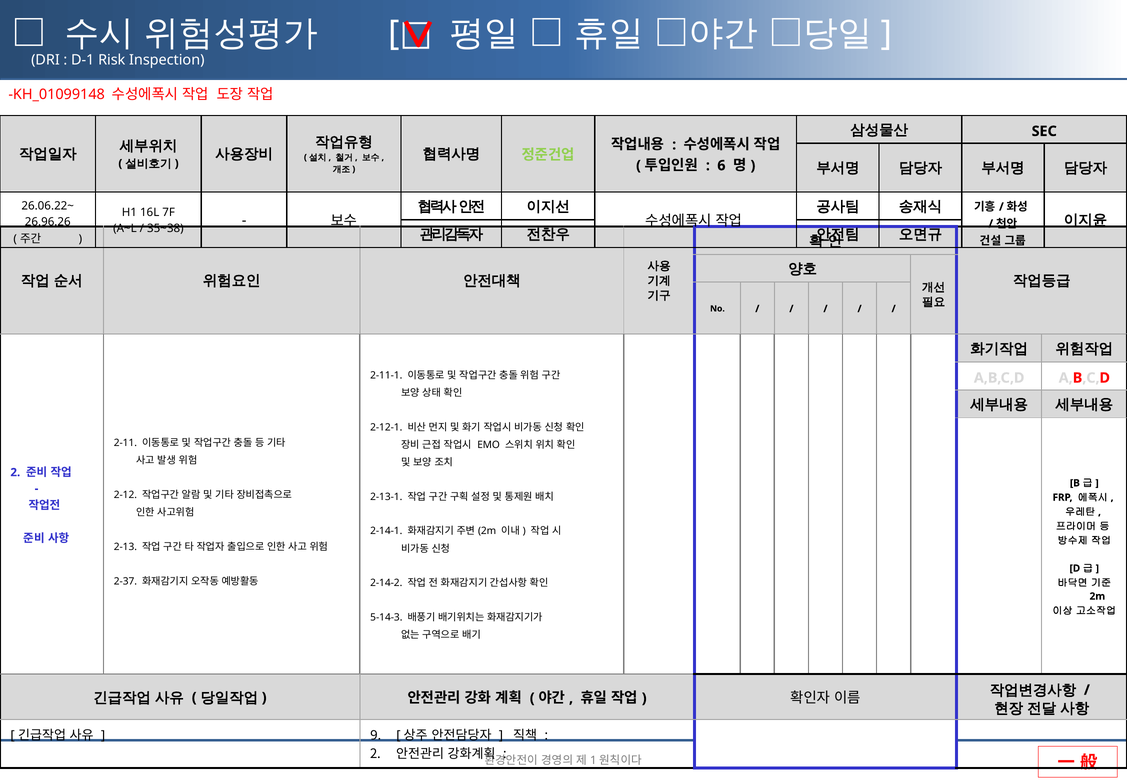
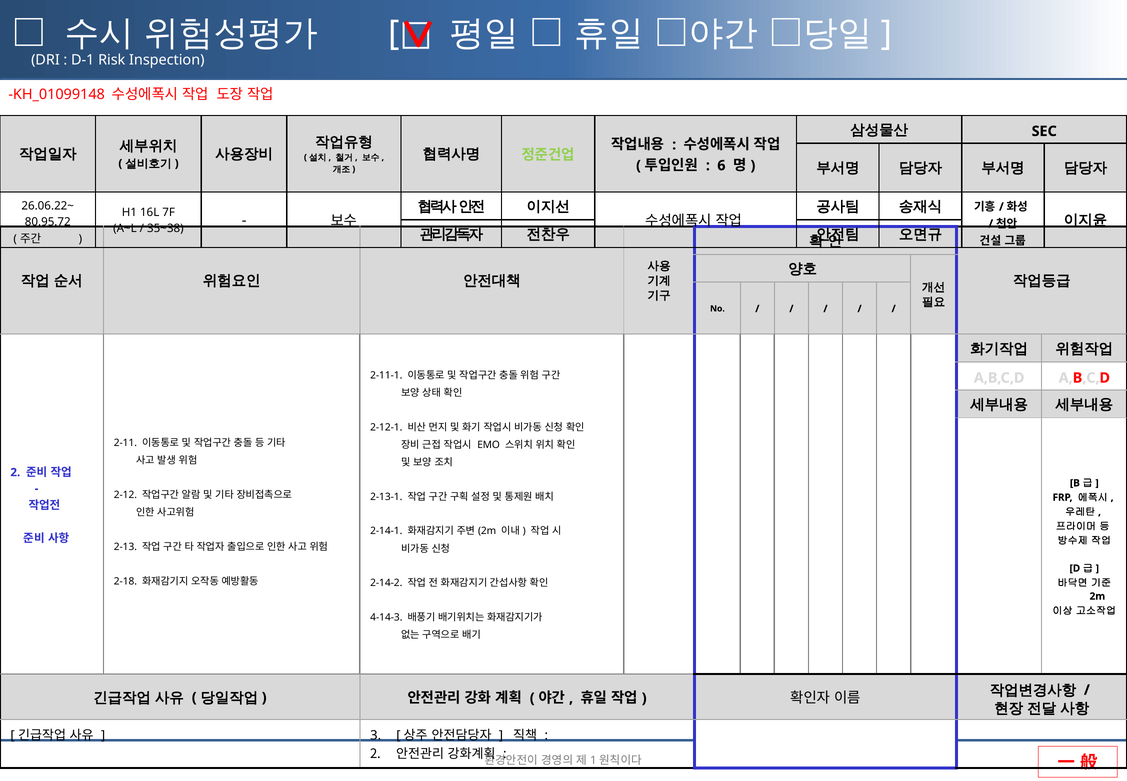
26.96.26: 26.96.26 -> 80.95.72
2-37: 2-37 -> 2-18
5-14-3: 5-14-3 -> 4-14-3
9: 9 -> 3
